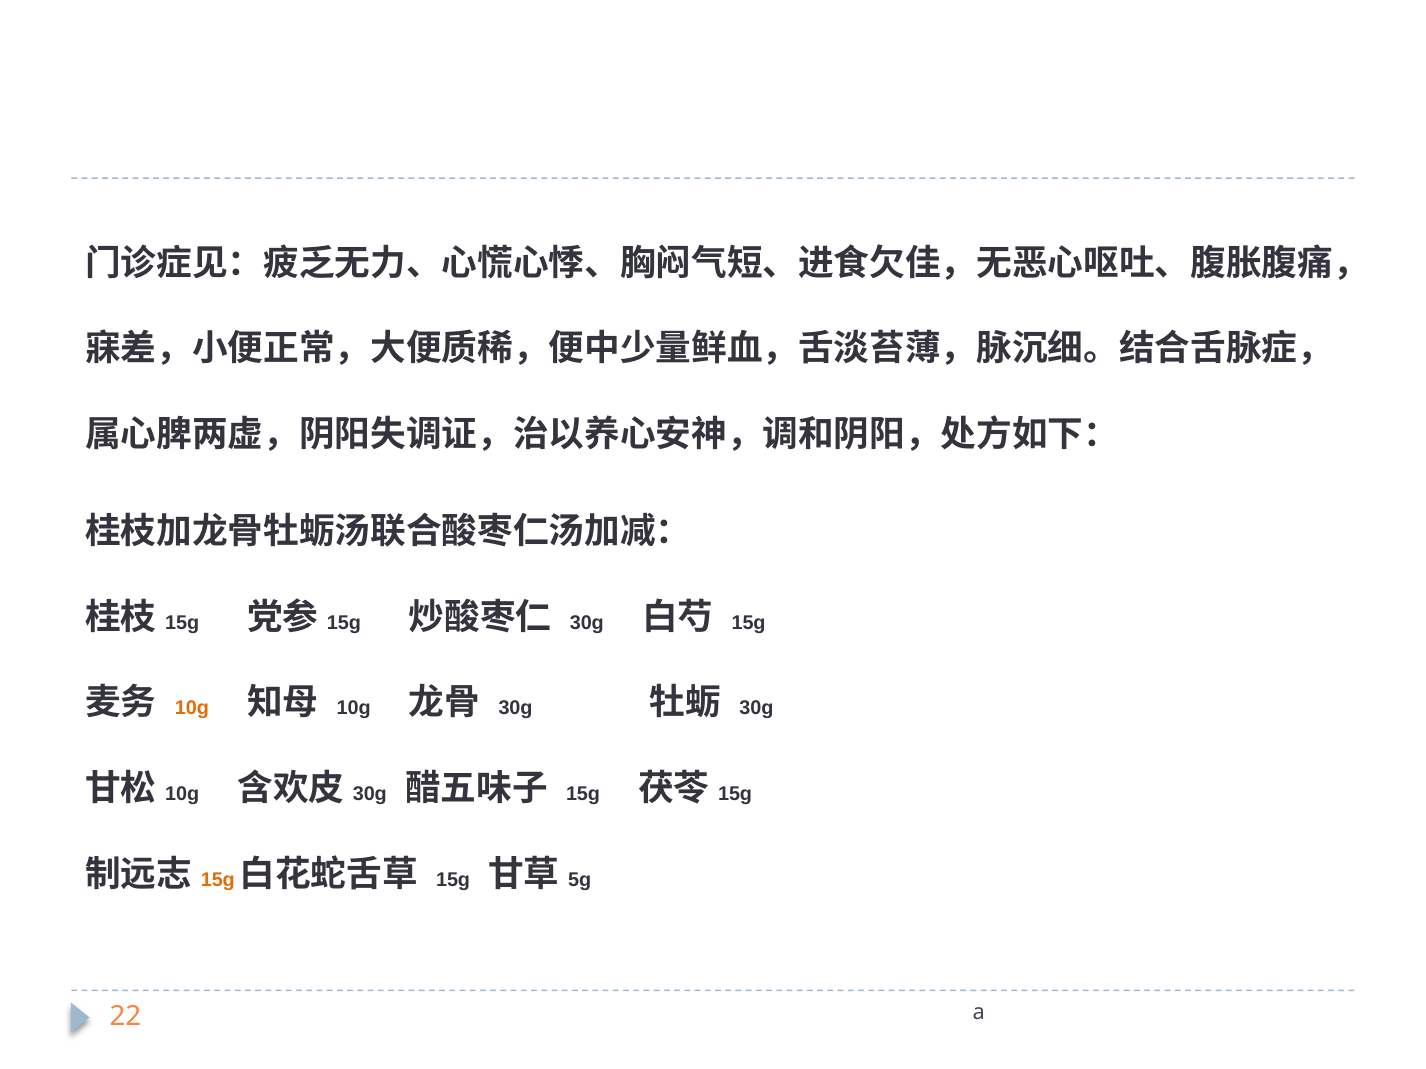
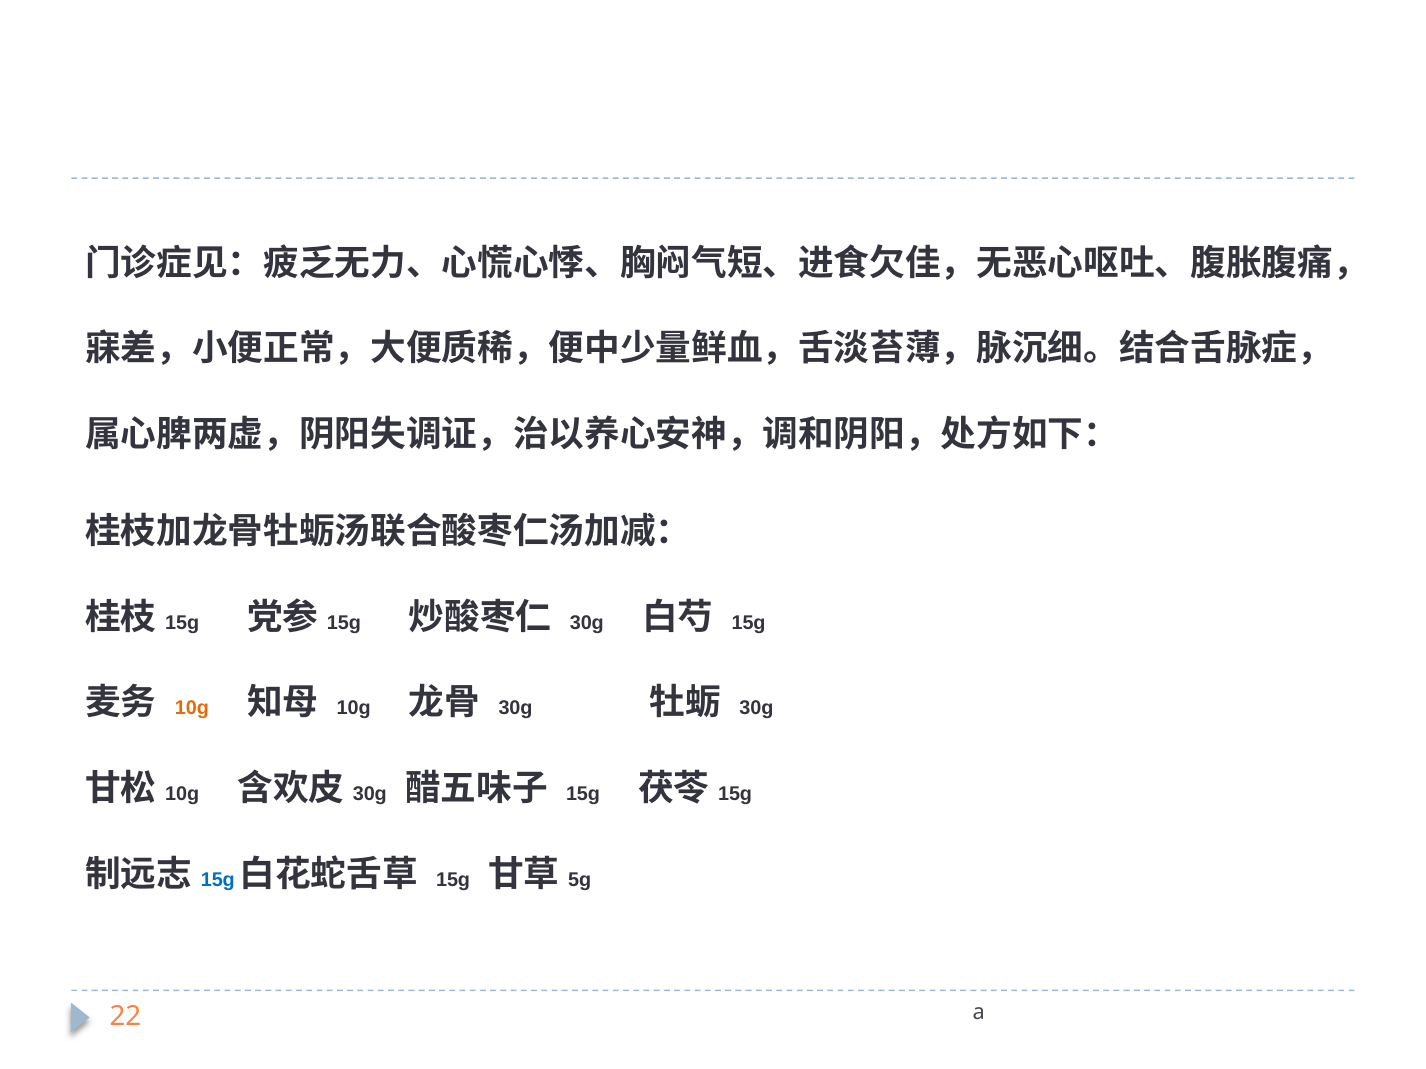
15g at (218, 880) colour: orange -> blue
